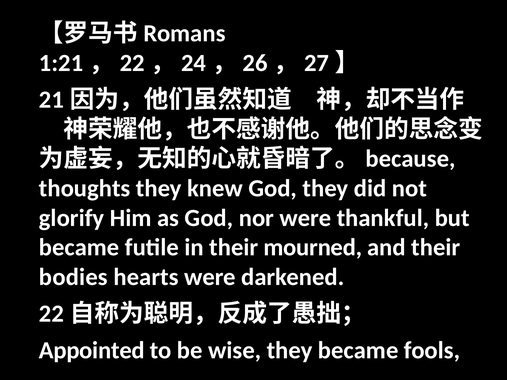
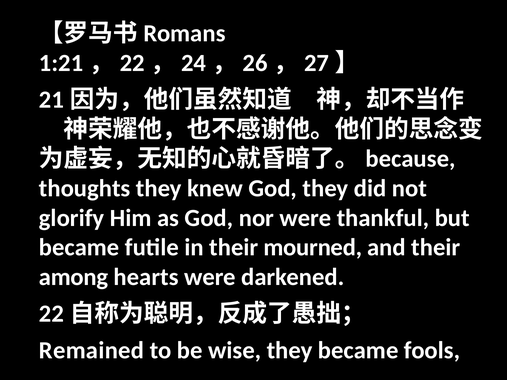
bodies: bodies -> among
Appointed: Appointed -> Remained
